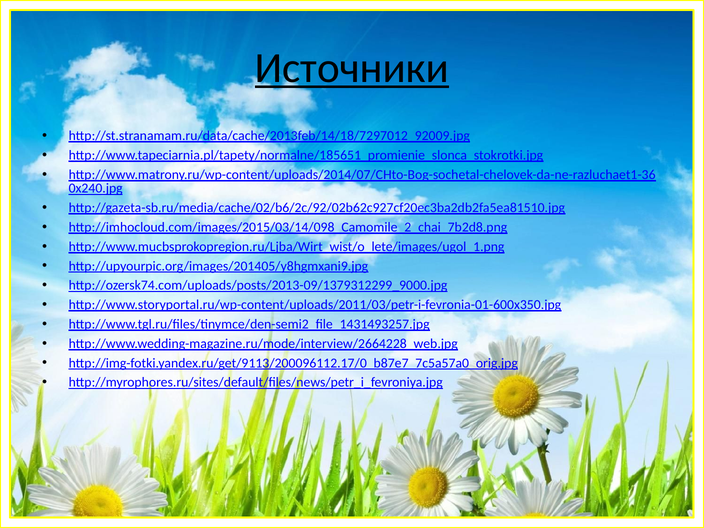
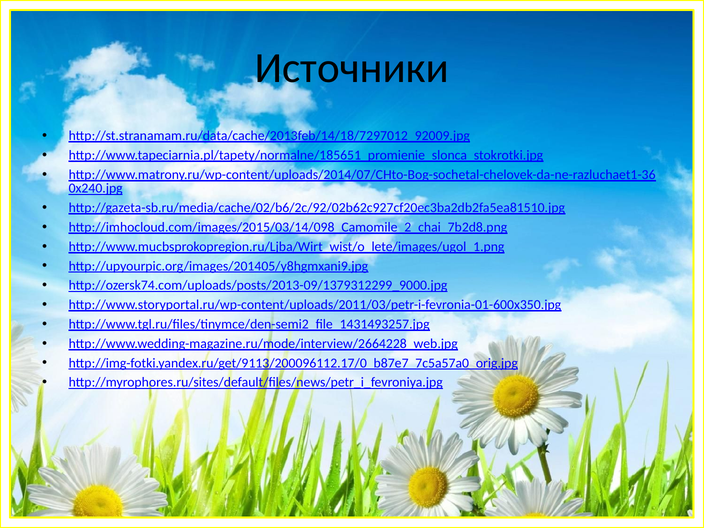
Источники underline: present -> none
